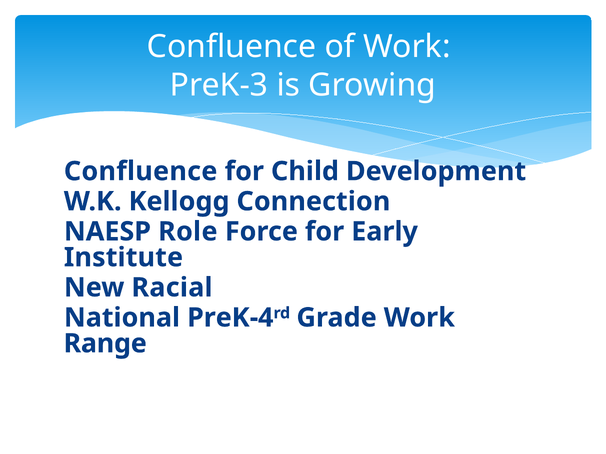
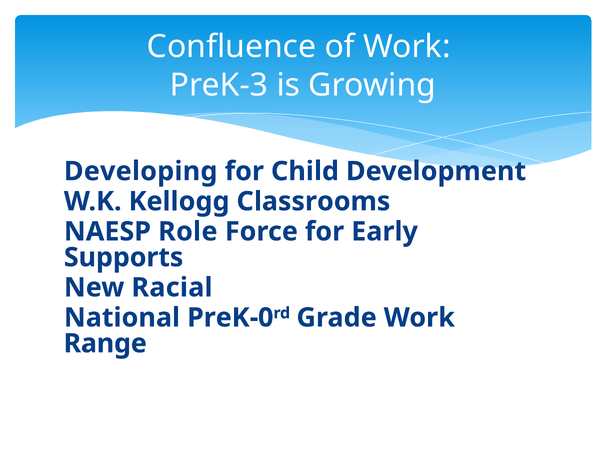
Confluence at (141, 172): Confluence -> Developing
Connection: Connection -> Classrooms
Institute: Institute -> Supports
PreK-4: PreK-4 -> PreK-0
